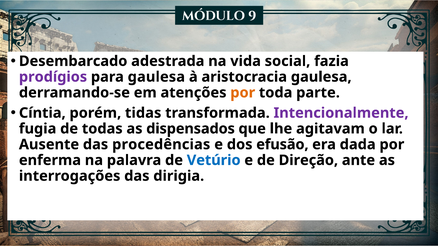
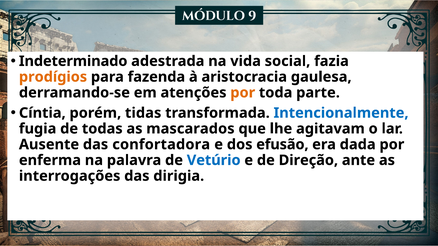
Desembarcado: Desembarcado -> Indeterminado
prodígios colour: purple -> orange
para gaulesa: gaulesa -> fazenda
Intencionalmente colour: purple -> blue
dispensados: dispensados -> mascarados
procedências: procedências -> confortadora
